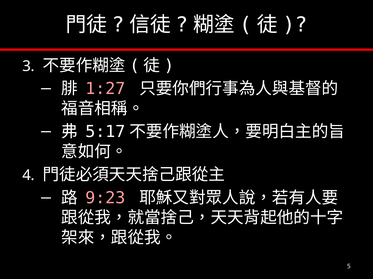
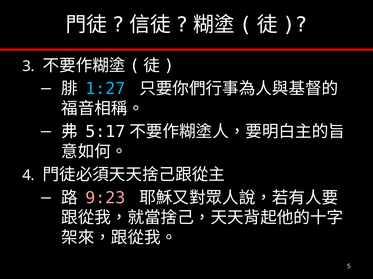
1:27 colour: pink -> light blue
